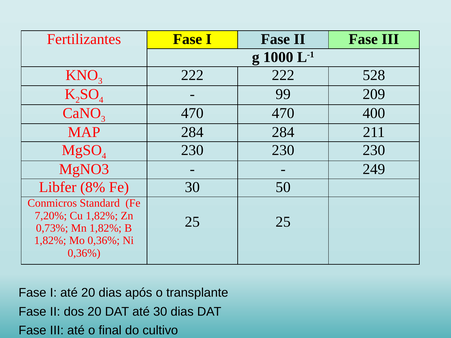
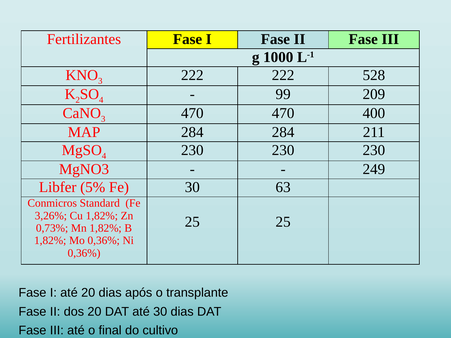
8%: 8% -> 5%
50: 50 -> 63
7,20%: 7,20% -> 3,26%
